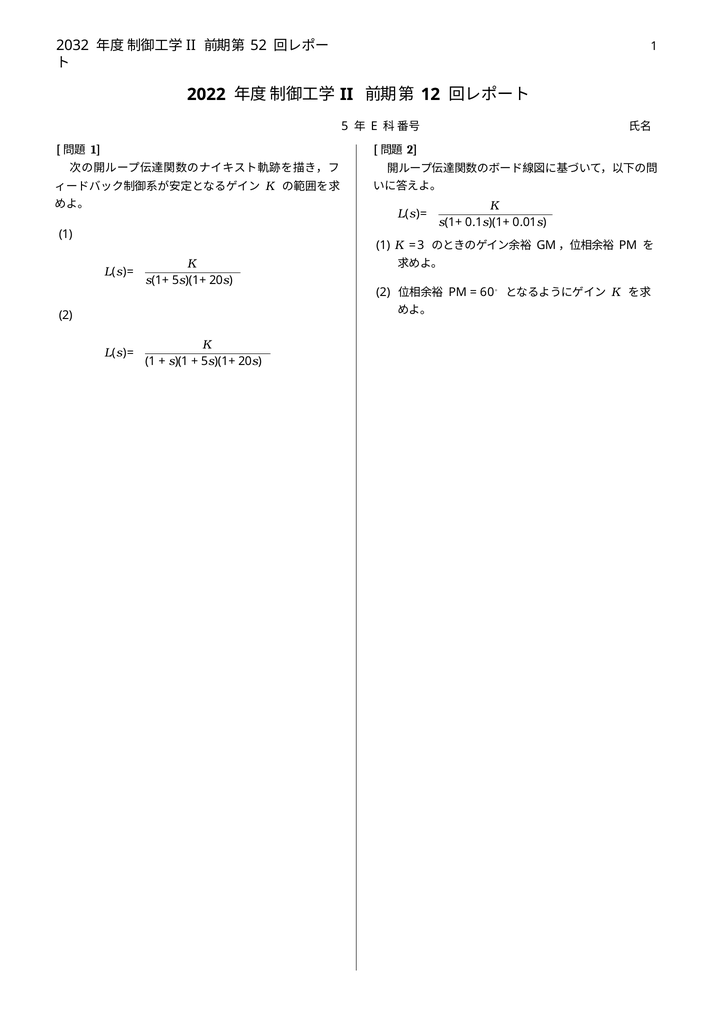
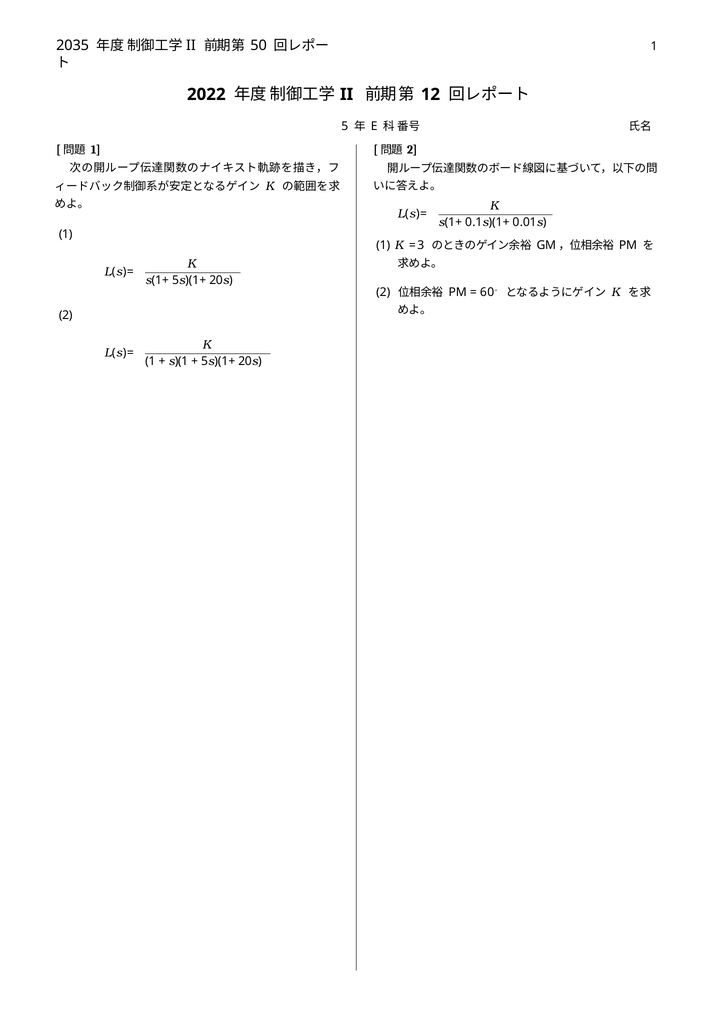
2032: 2032 -> 2035
52: 52 -> 50
